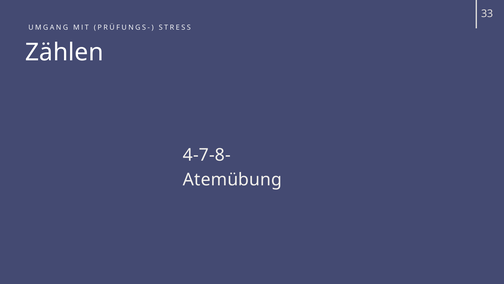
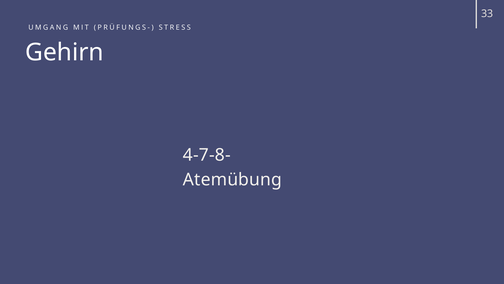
Zählen: Zählen -> Gehirn
